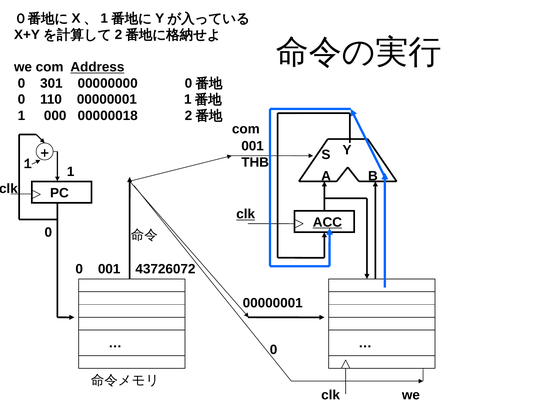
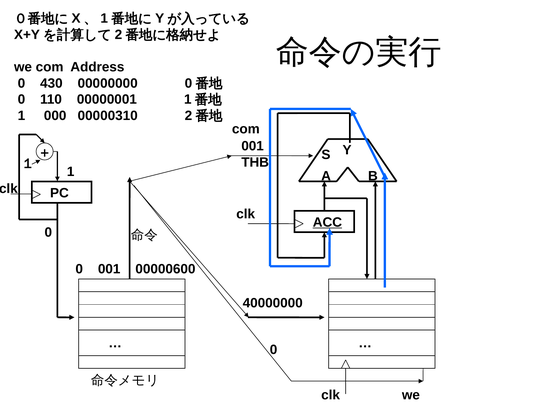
Address underline: present -> none
301: 301 -> 430
00000018: 00000018 -> 00000310
clk at (246, 214) underline: present -> none
43726072: 43726072 -> 00000600
00000001 at (273, 303): 00000001 -> 40000000
